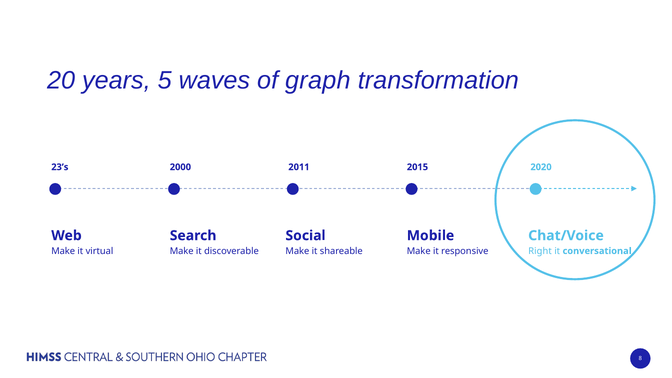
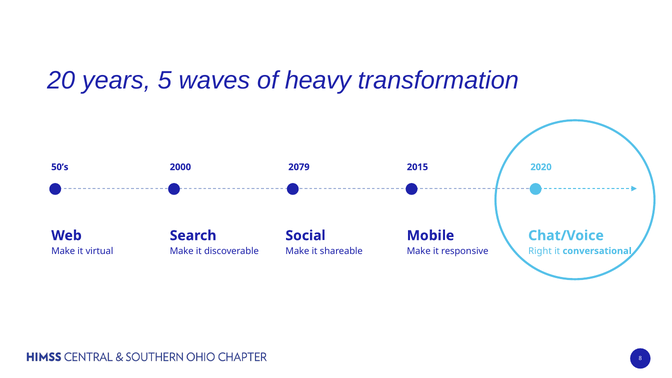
graph: graph -> heavy
23’s: 23’s -> 50’s
2011: 2011 -> 2079
